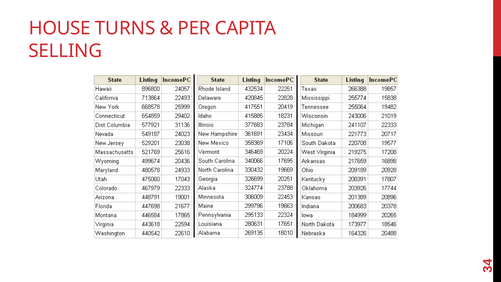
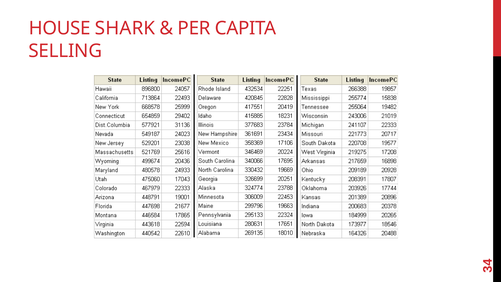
TURNS: TURNS -> SHARK
